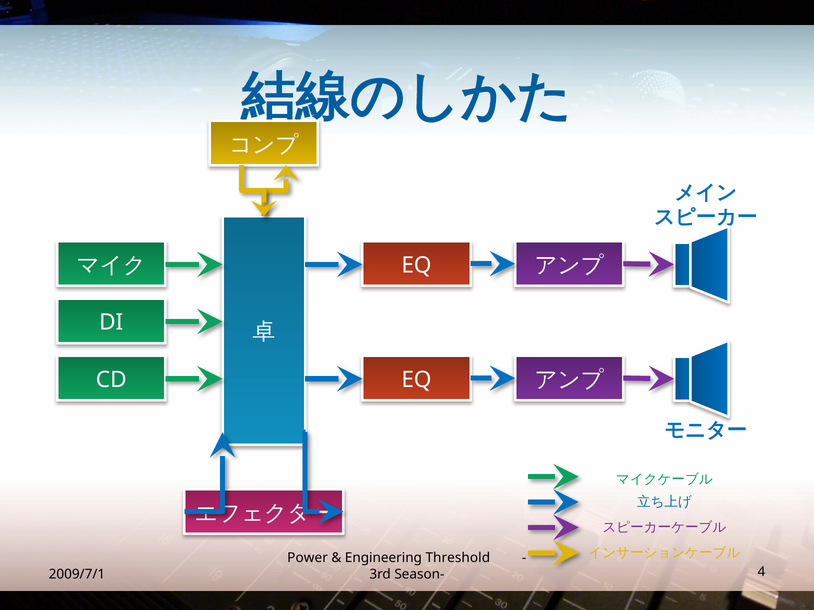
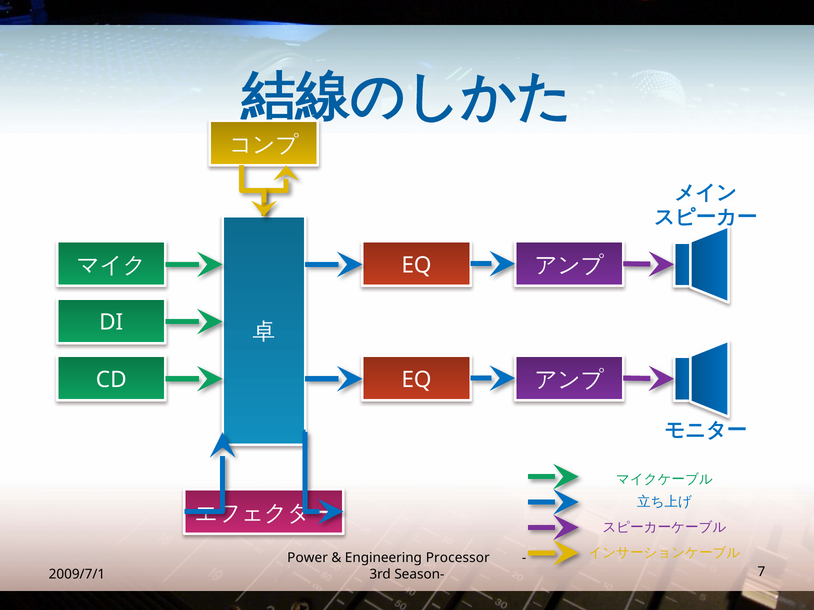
Threshold: Threshold -> Processor
4: 4 -> 7
